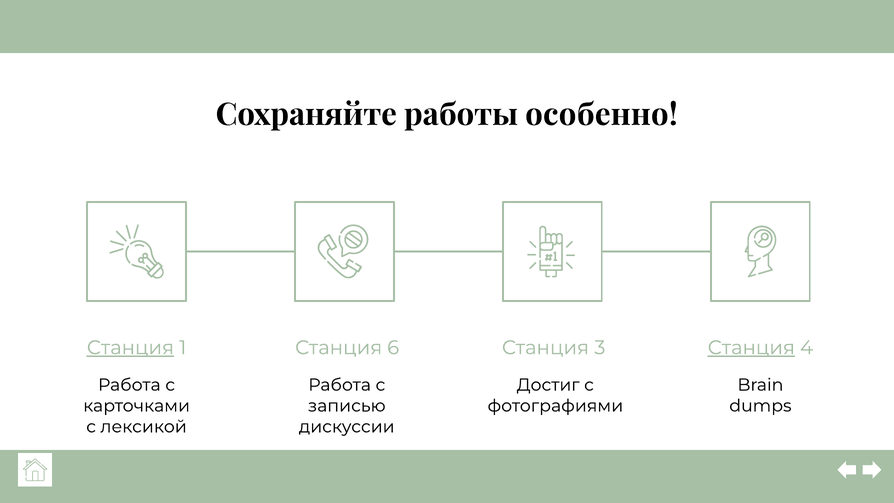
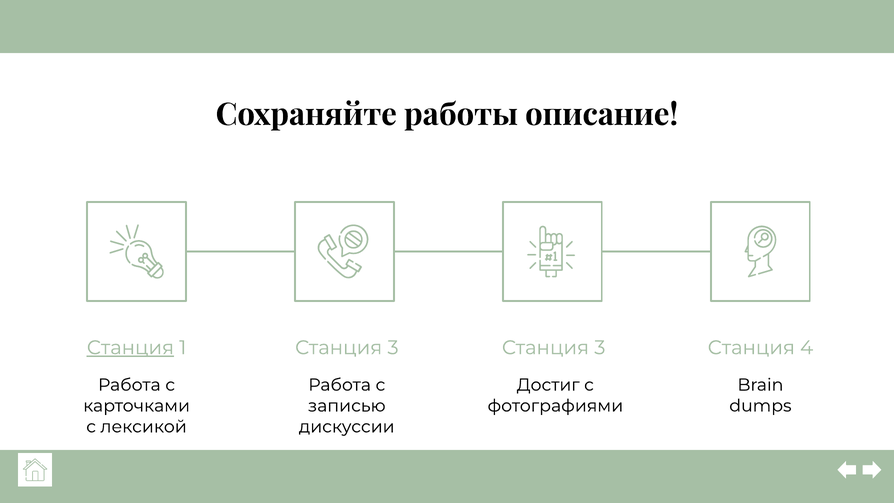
особенно: особенно -> описание
1 Станция 6: 6 -> 3
Станция at (751, 348) underline: present -> none
